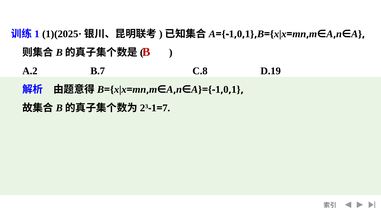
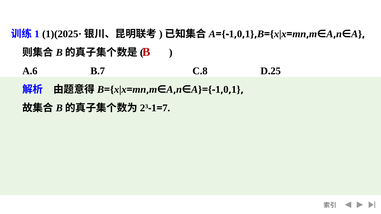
A.2: A.2 -> A.6
D.19: D.19 -> D.25
